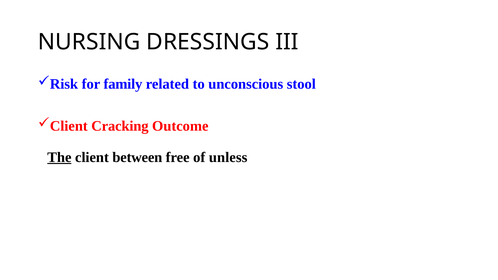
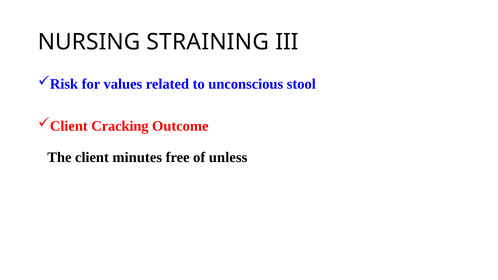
DRESSINGS: DRESSINGS -> STRAINING
family: family -> values
The underline: present -> none
between: between -> minutes
